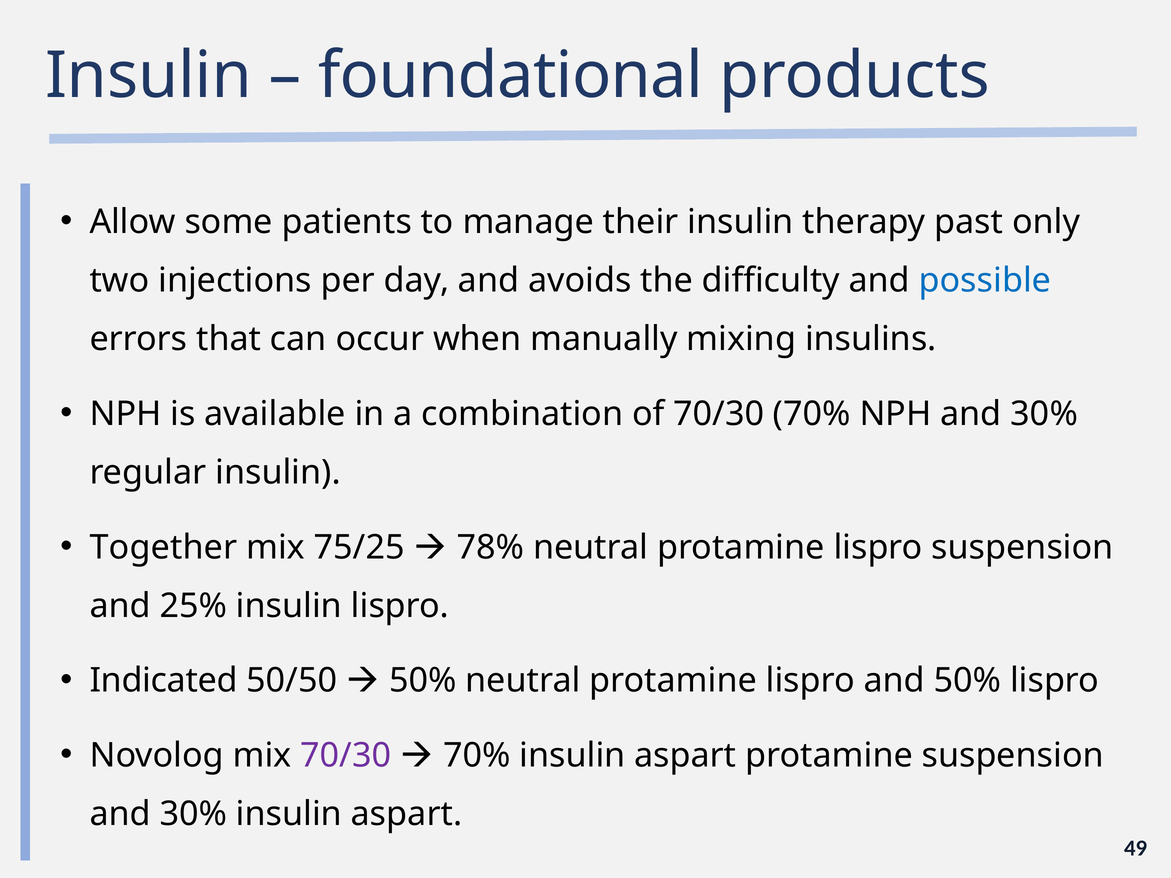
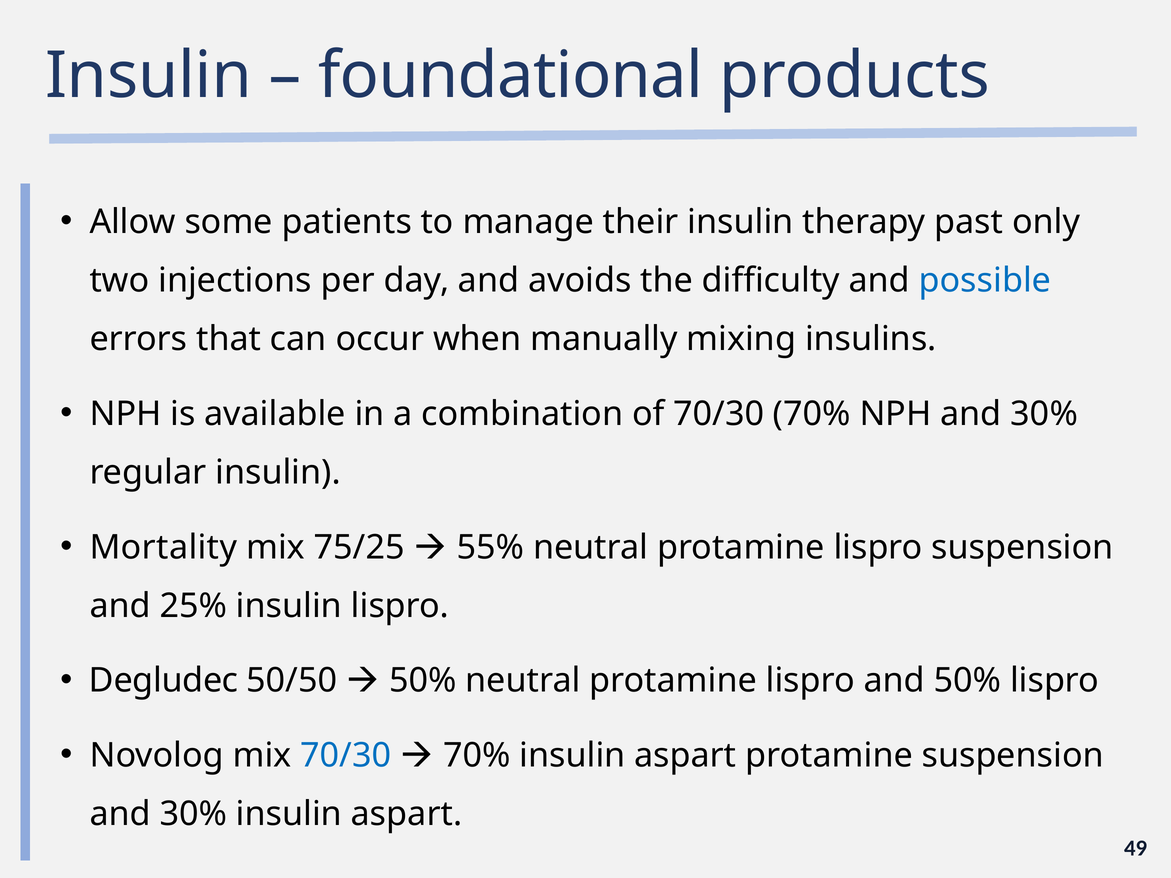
Together: Together -> Mortality
78%: 78% -> 55%
Indicated: Indicated -> Degludec
70/30 at (346, 756) colour: purple -> blue
